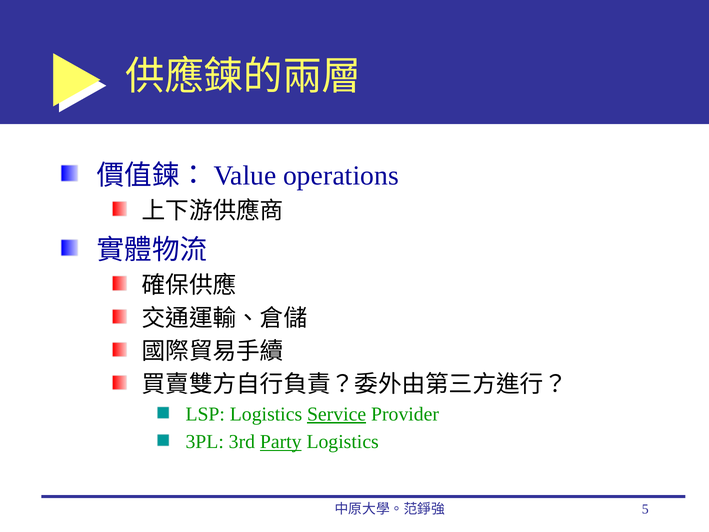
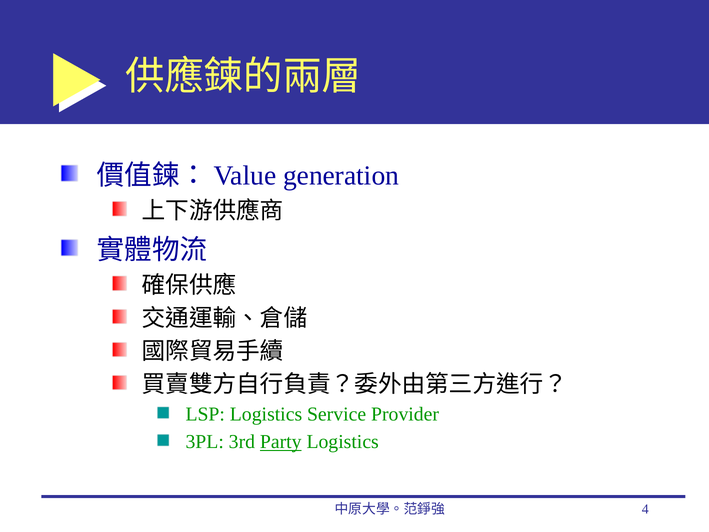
operations: operations -> generation
Service underline: present -> none
5: 5 -> 4
